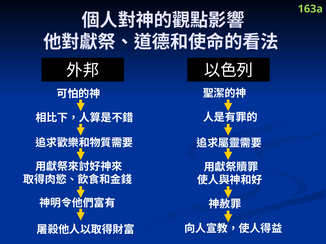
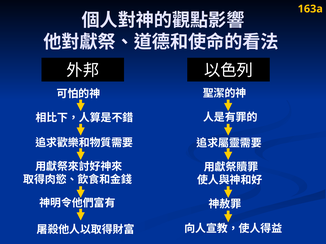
163a colour: light green -> yellow
